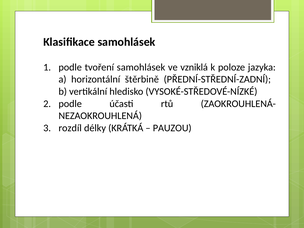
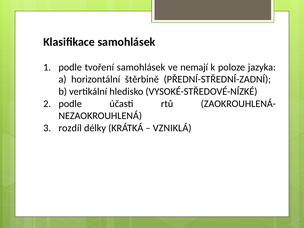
vzniklá: vzniklá -> nemají
PAUZOU: PAUZOU -> VZNIKLÁ
